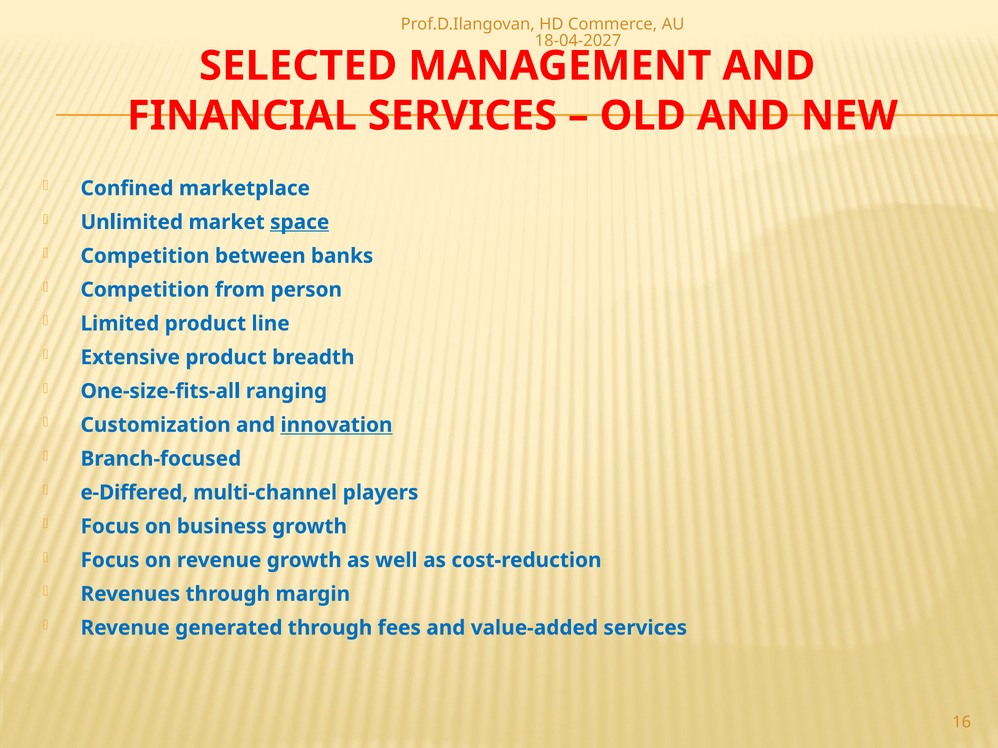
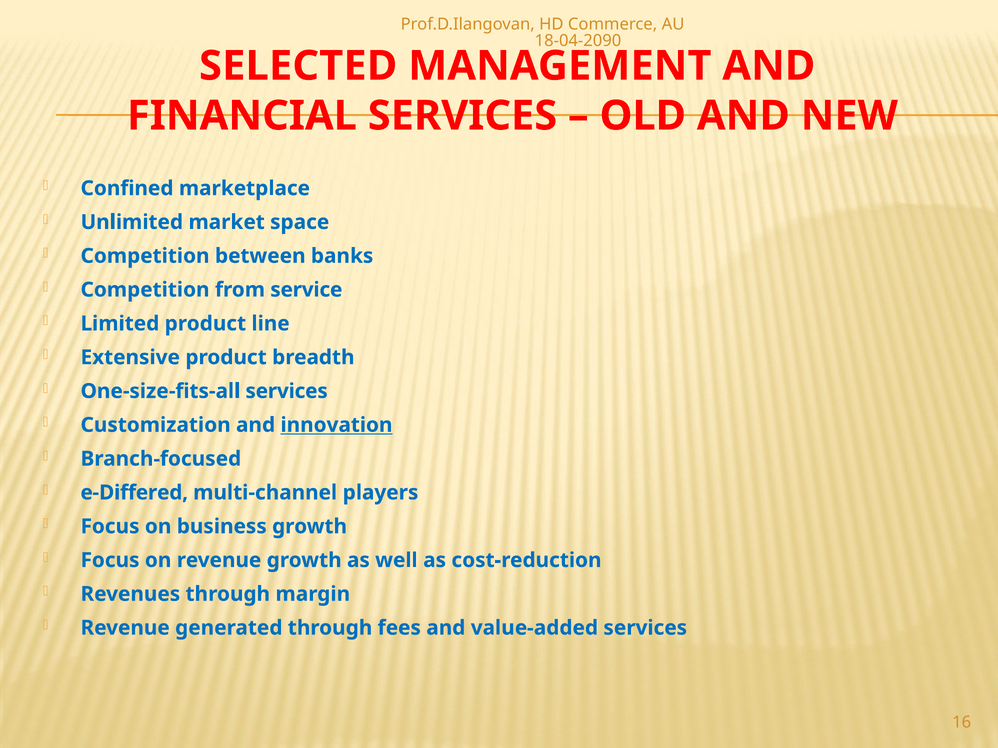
18-04-2027: 18-04-2027 -> 18-04-2090
space underline: present -> none
person: person -> service
One-size-fits-all ranging: ranging -> services
